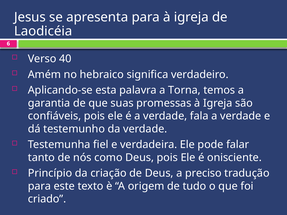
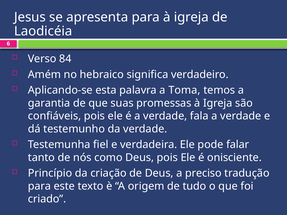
40: 40 -> 84
Torna: Torna -> Toma
